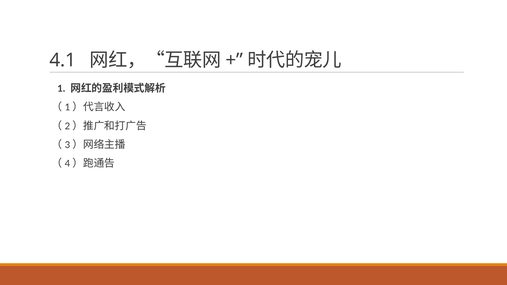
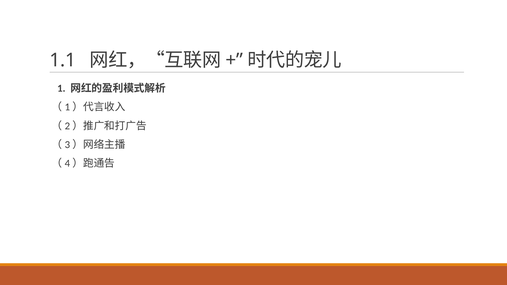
4.1: 4.1 -> 1.1
